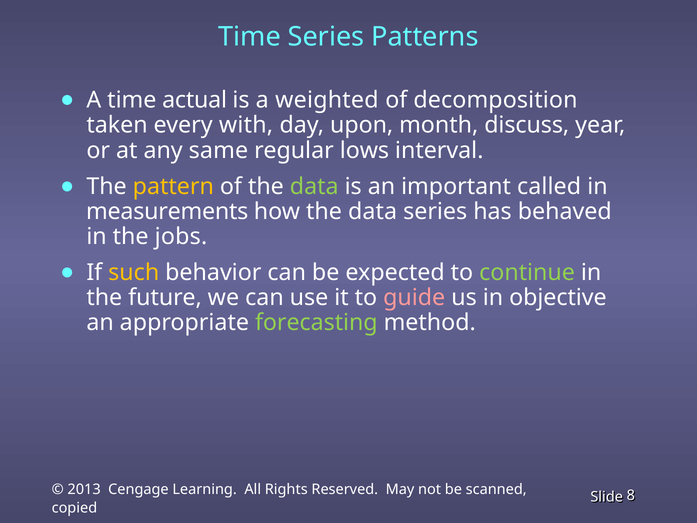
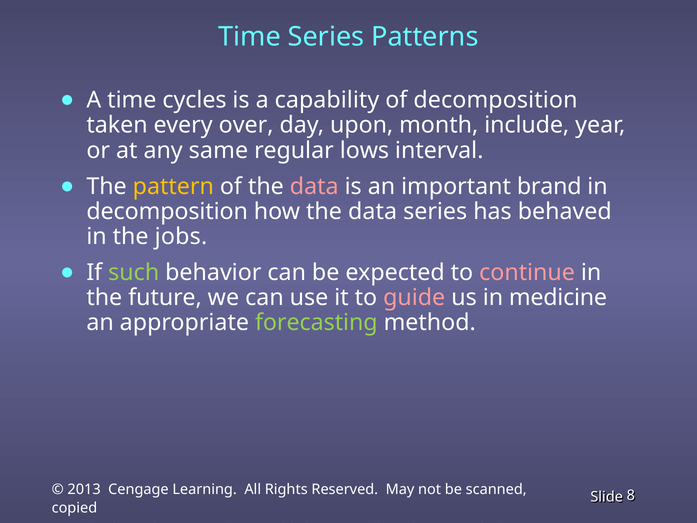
actual: actual -> cycles
weighted: weighted -> capability
with: with -> over
discuss: discuss -> include
data at (314, 187) colour: light green -> pink
called: called -> brand
measurements at (167, 212): measurements -> decomposition
such colour: yellow -> light green
continue colour: light green -> pink
objective: objective -> medicine
